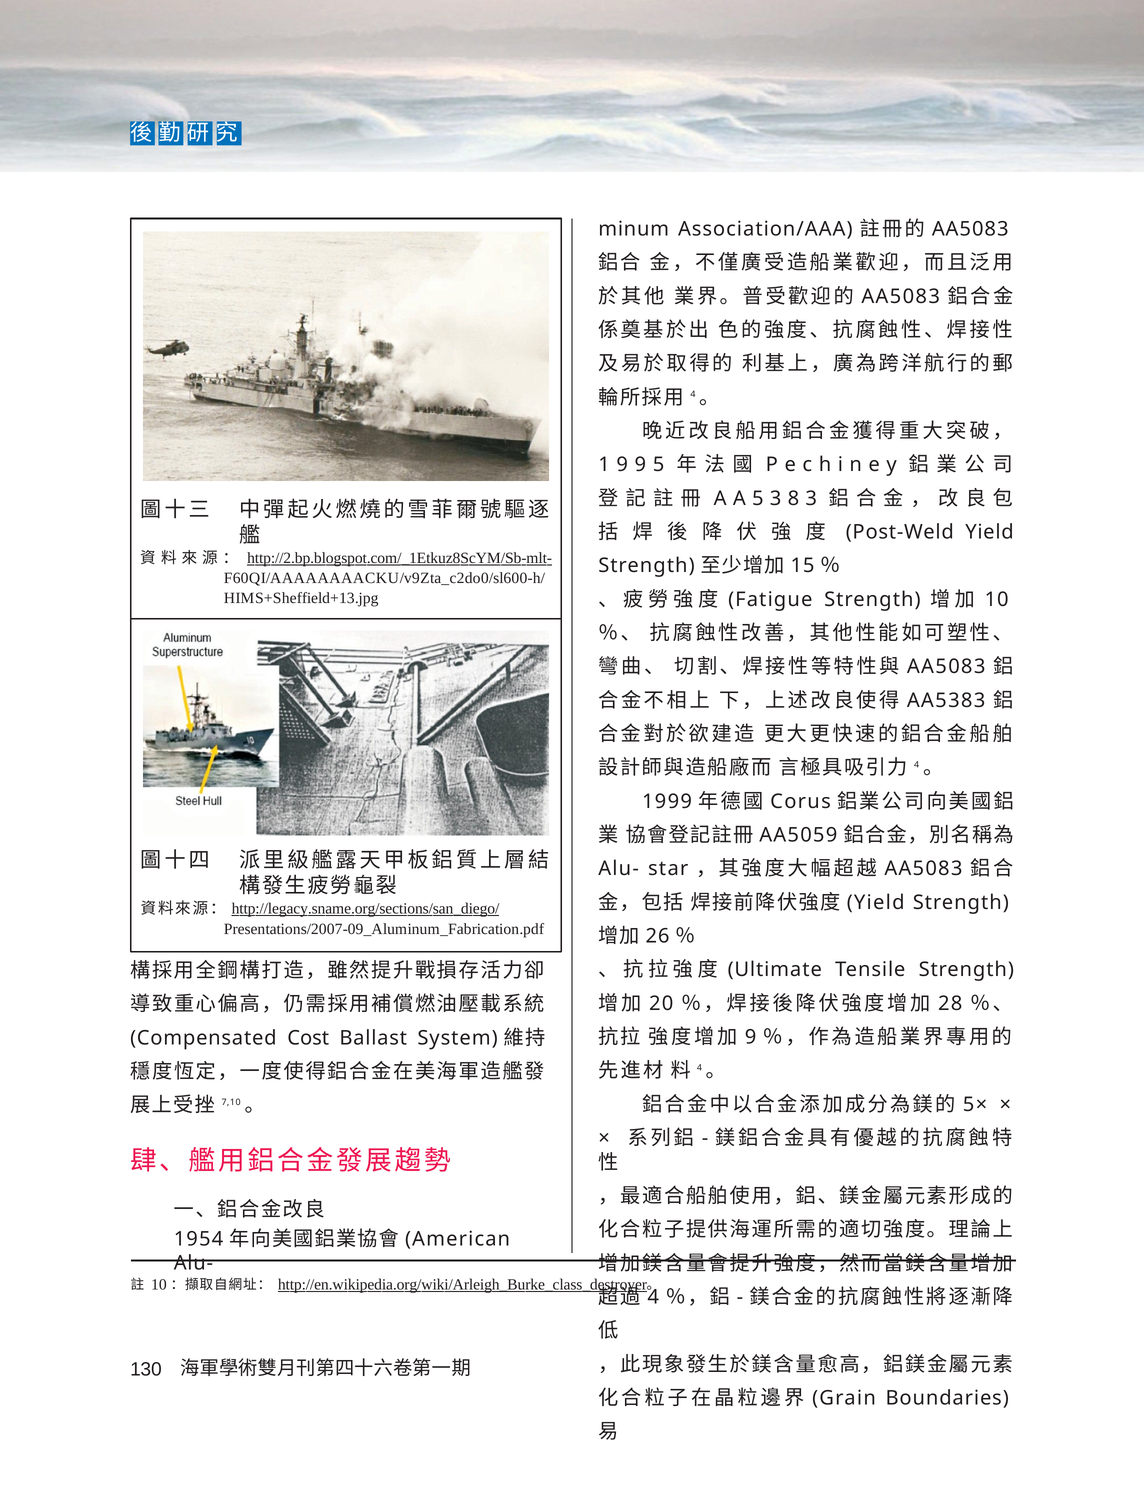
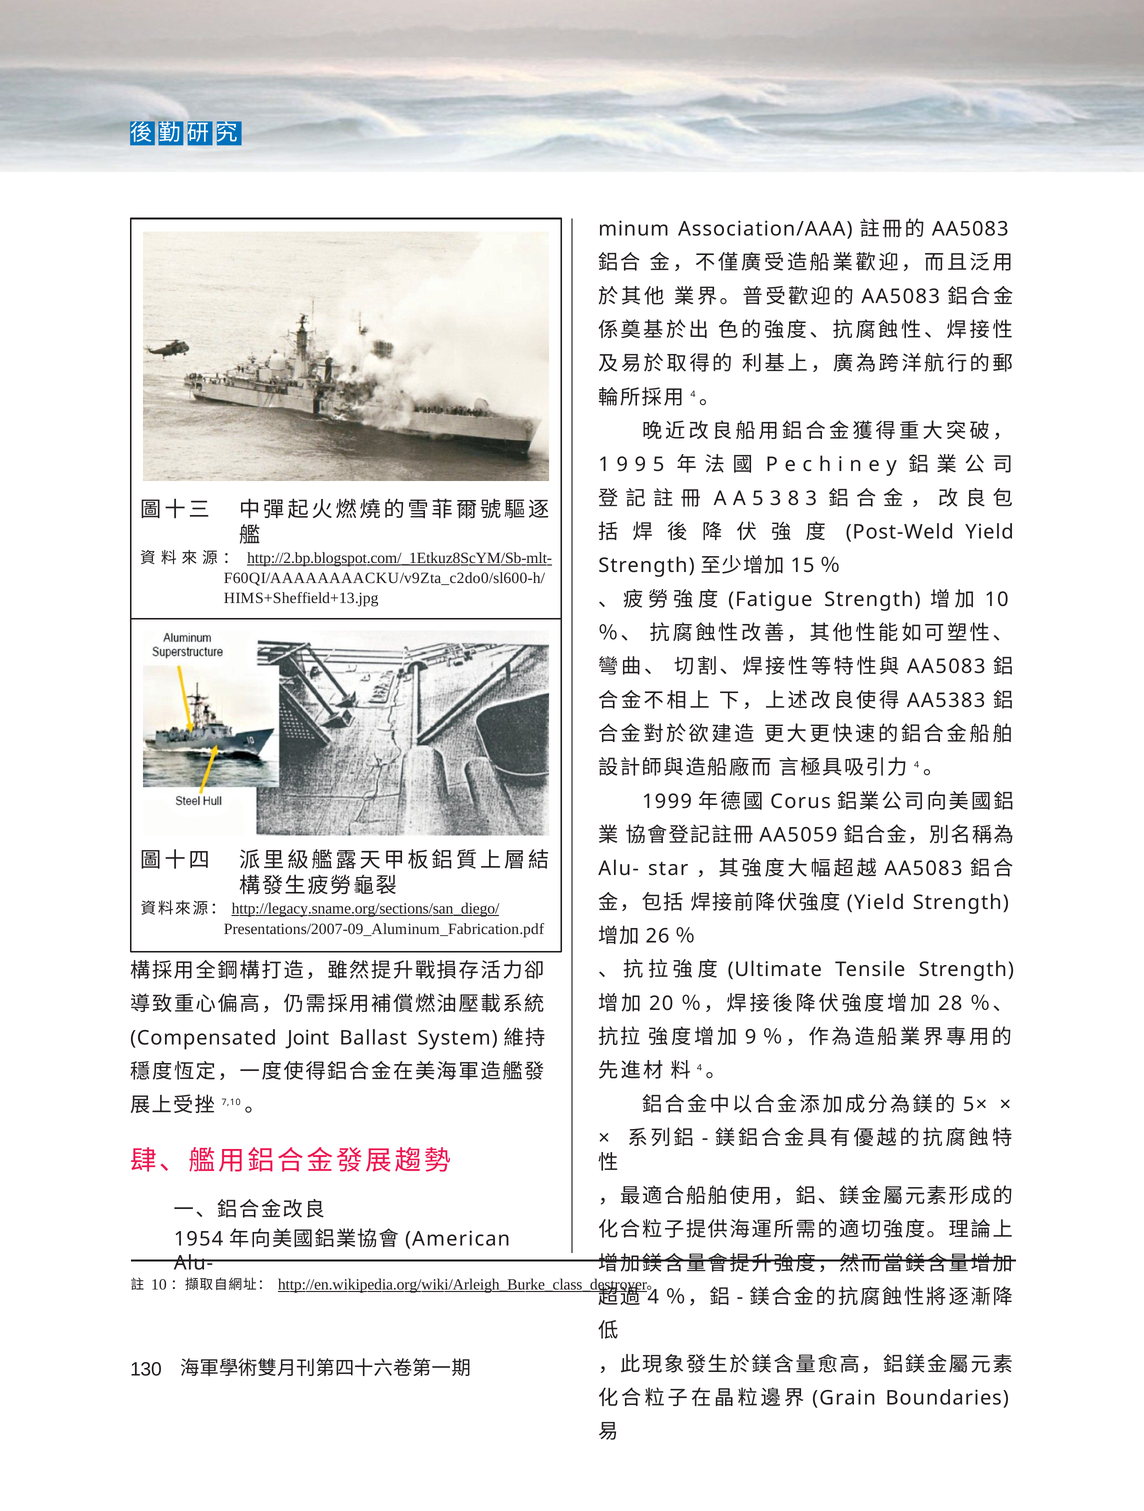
Cost: Cost -> Joint
